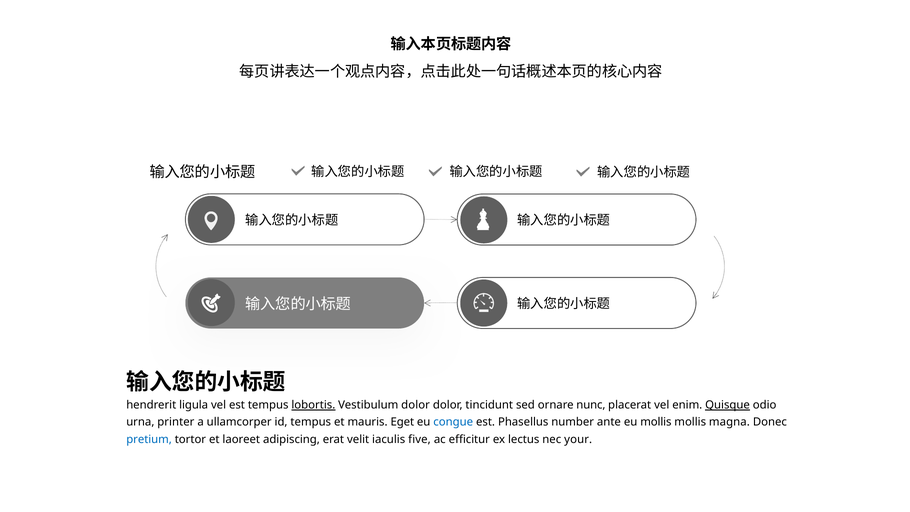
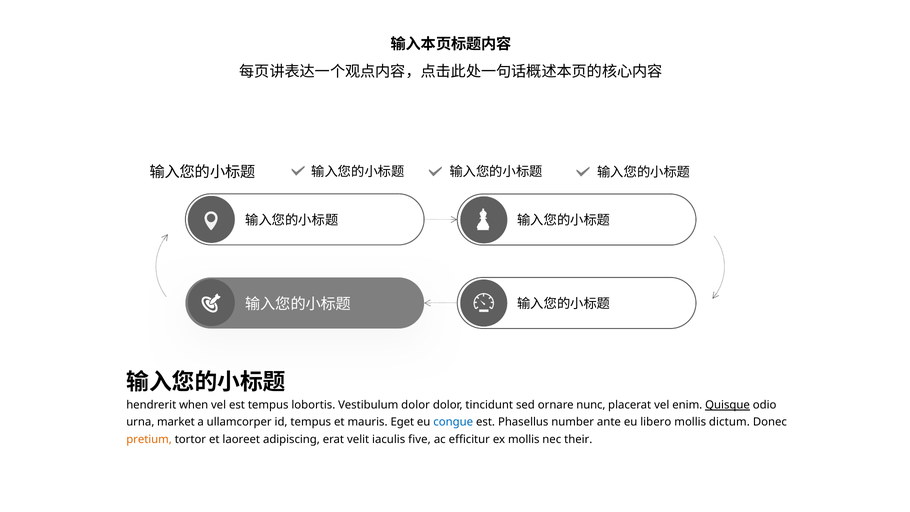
ligula: ligula -> when
lobortis underline: present -> none
printer: printer -> market
eu mollis: mollis -> libero
magna: magna -> dictum
pretium colour: blue -> orange
ex lectus: lectus -> mollis
your: your -> their
